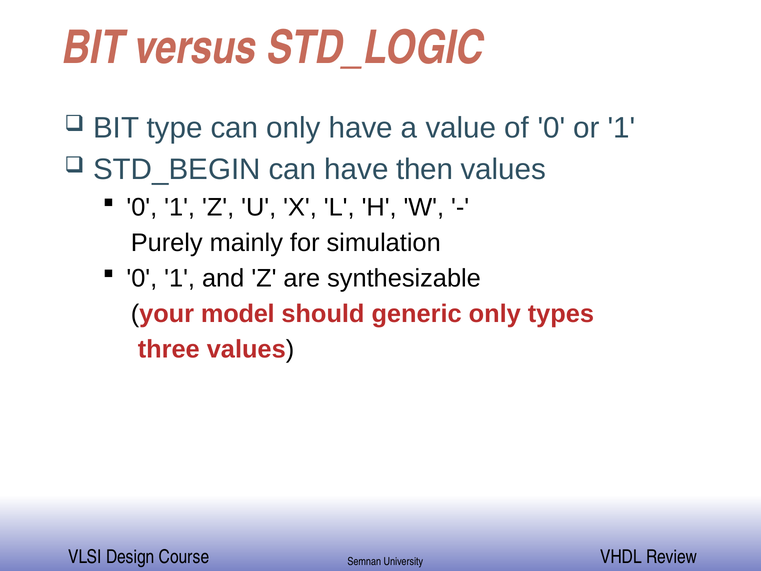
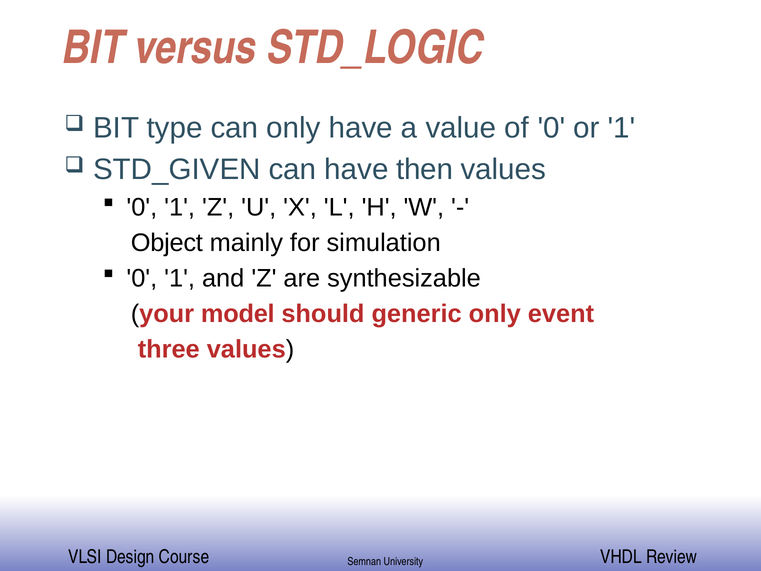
STD_BEGIN: STD_BEGIN -> STD_GIVEN
Purely: Purely -> Object
types: types -> event
